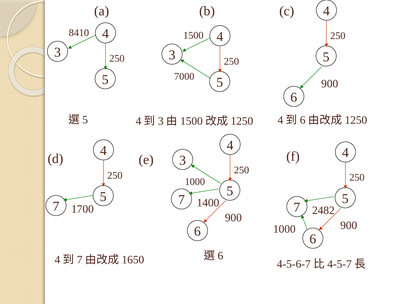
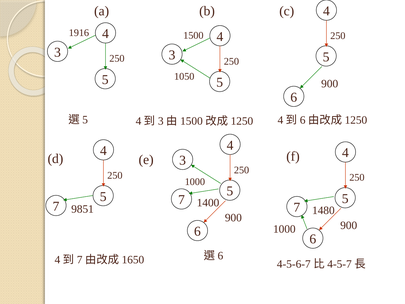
8410: 8410 -> 1916
7000: 7000 -> 1050
1700: 1700 -> 9851
2482: 2482 -> 1480
